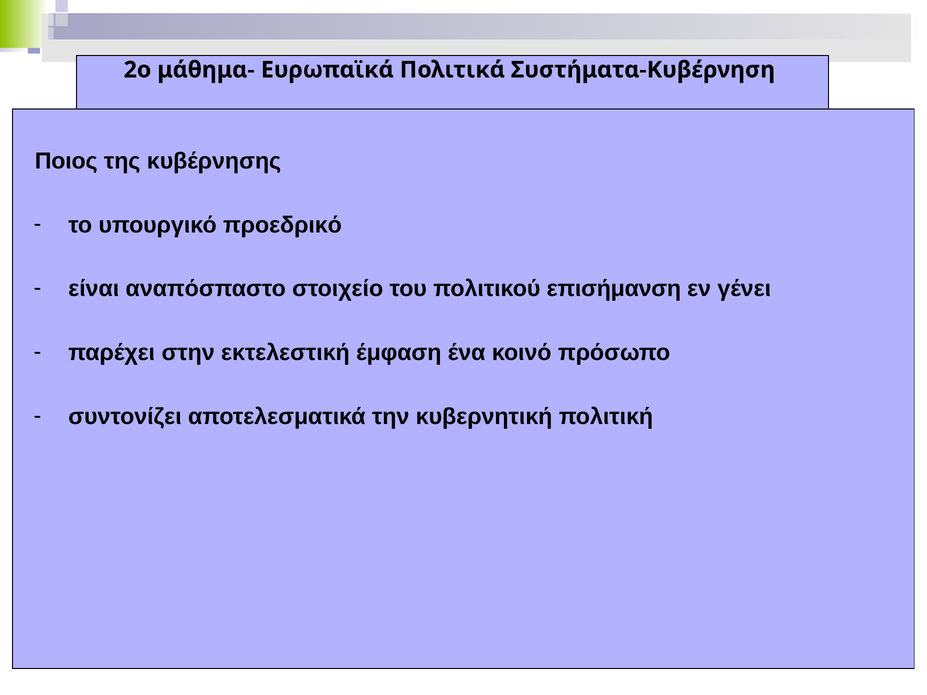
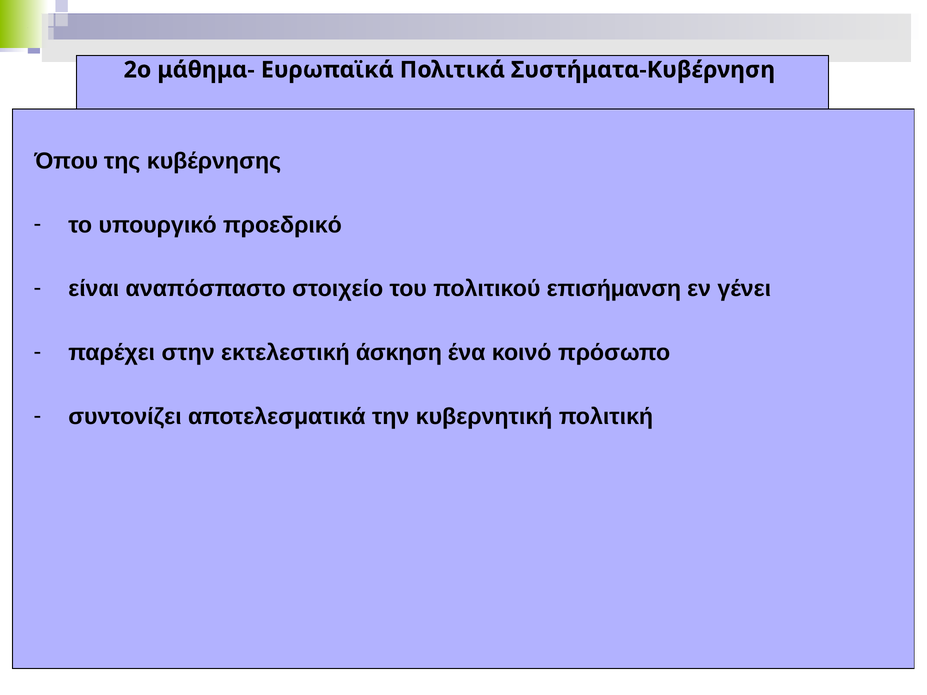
Ποιος: Ποιος -> Όπου
έμφαση: έμφαση -> άσκηση
